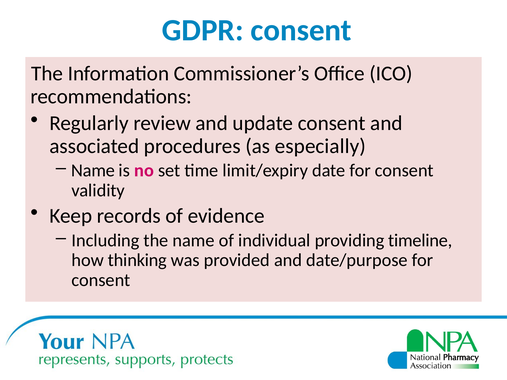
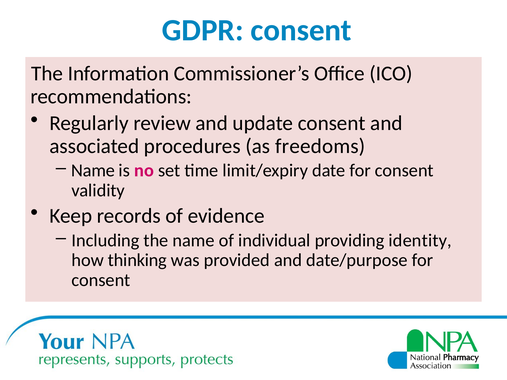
especially: especially -> freedoms
timeline: timeline -> identity
